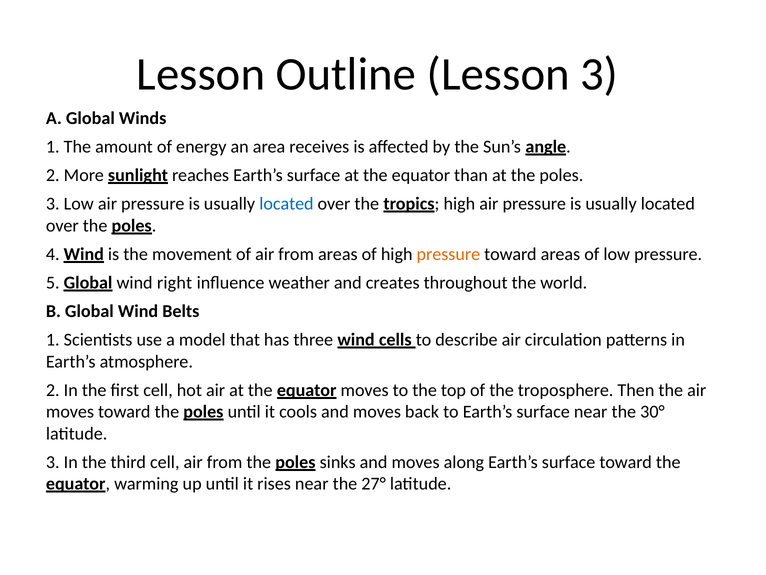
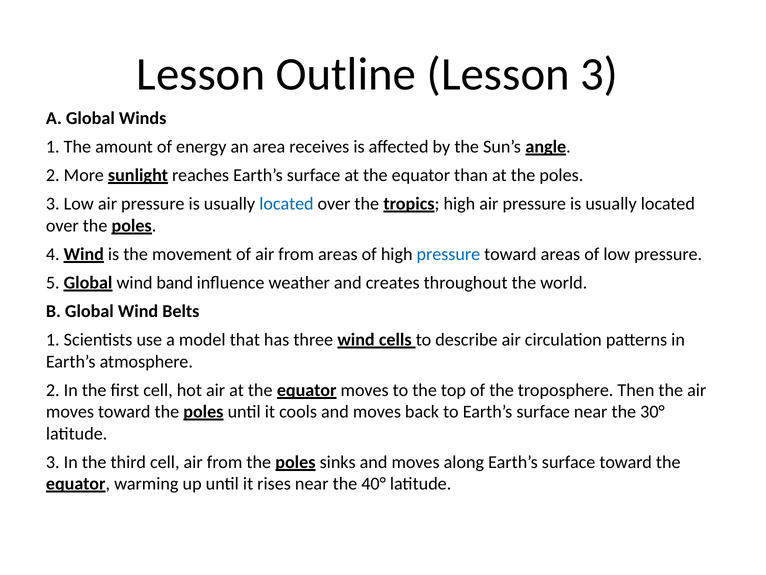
pressure at (448, 254) colour: orange -> blue
right: right -> band
27°: 27° -> 40°
